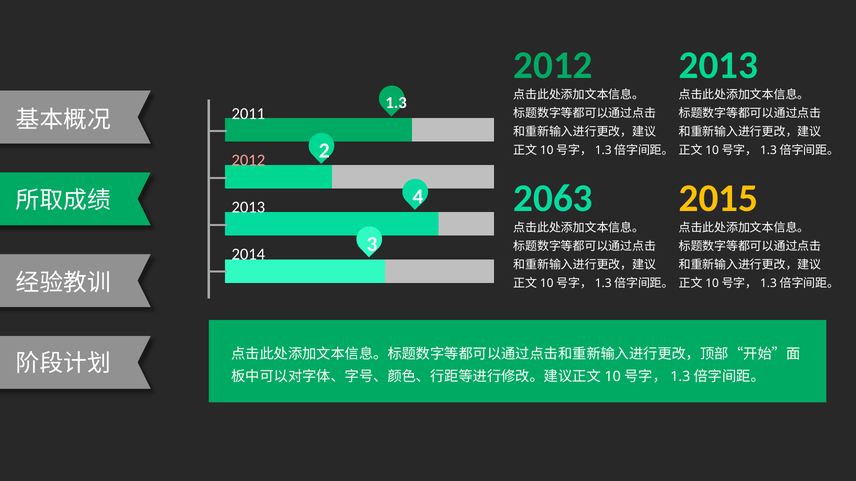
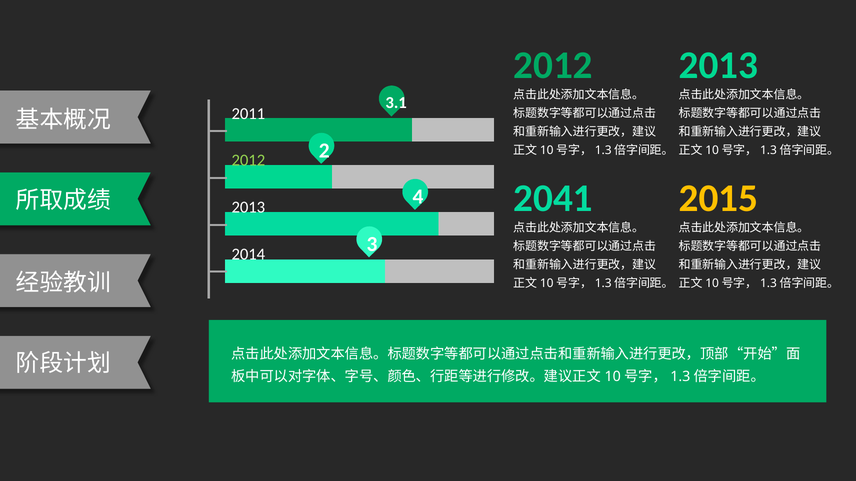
1.3: 1.3 -> 3.1
2012 at (248, 160) colour: pink -> light green
2063: 2063 -> 2041
